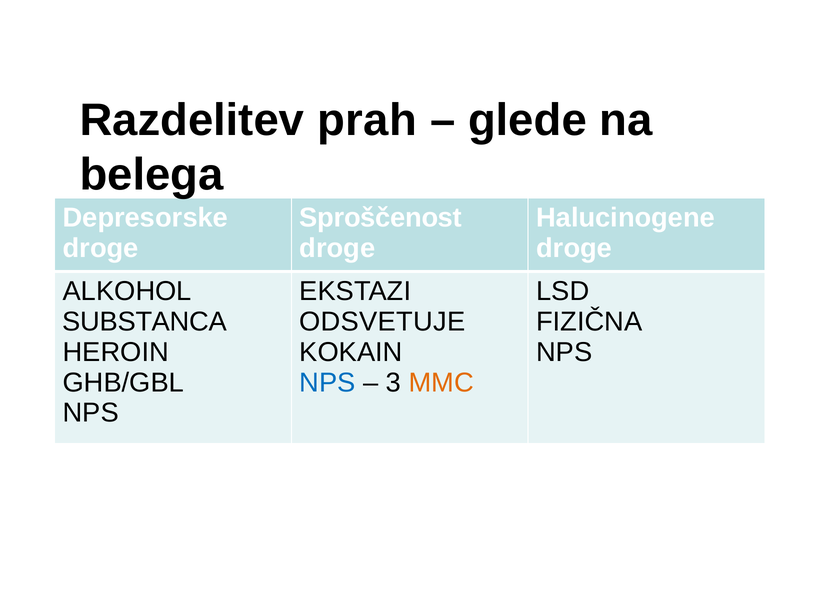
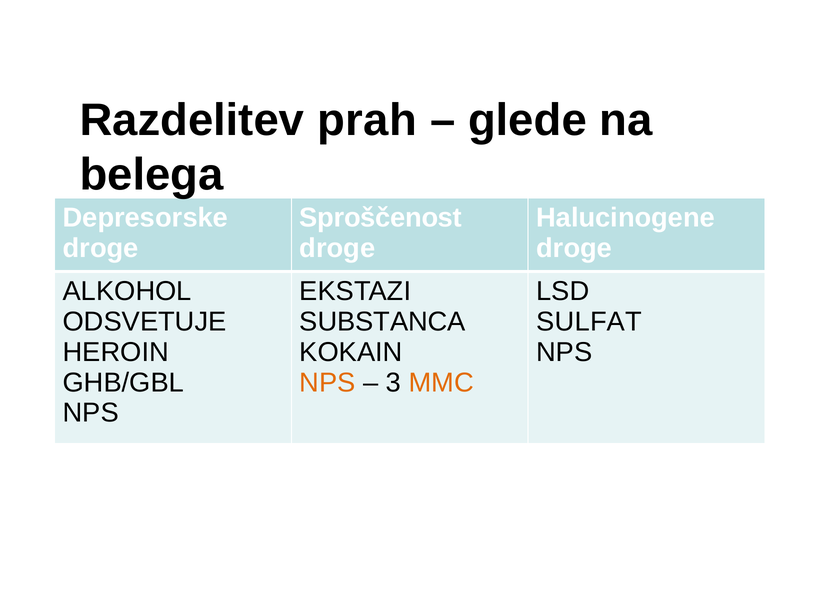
SUBSTANCA: SUBSTANCA -> ODSVETUJE
ODSVETUJE: ODSVETUJE -> SUBSTANCA
FIZIČNA: FIZIČNA -> SULFAT
NPS at (328, 383) colour: blue -> orange
